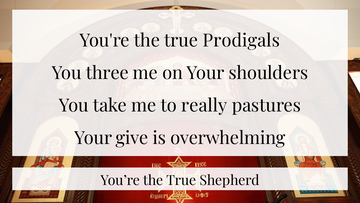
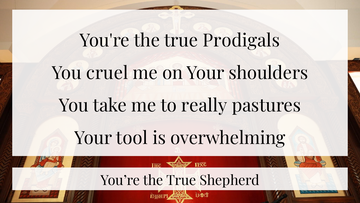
three: three -> cruel
give: give -> tool
